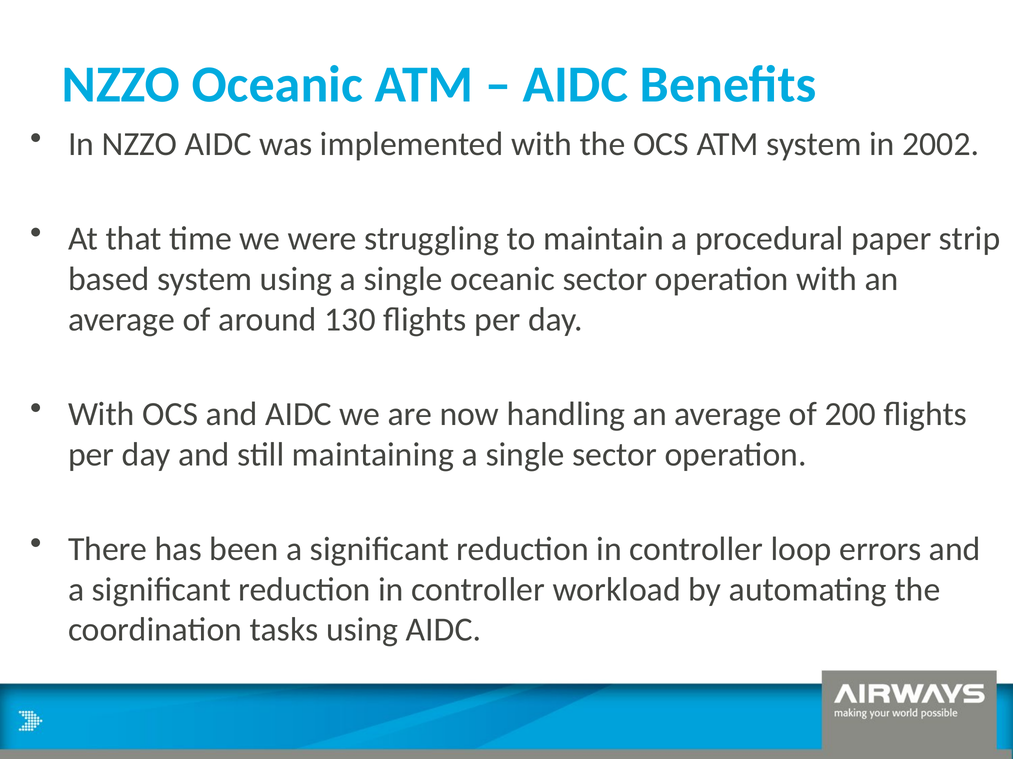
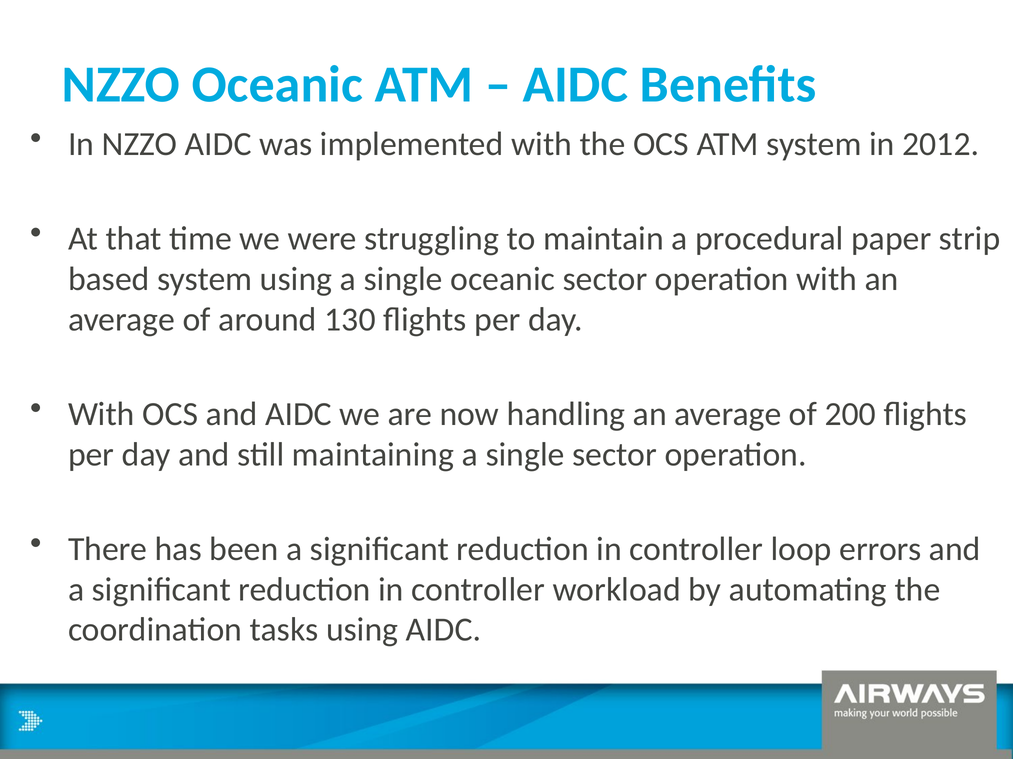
2002: 2002 -> 2012
